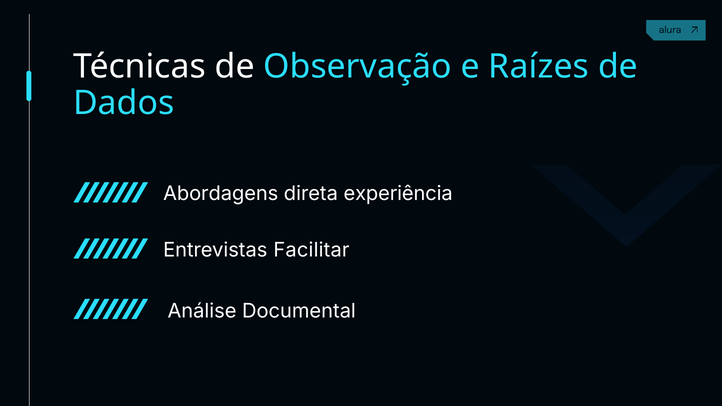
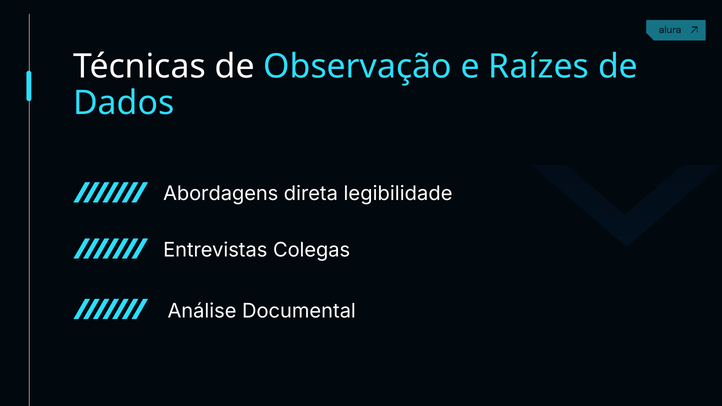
experiência: experiência -> legibilidade
Facilitar: Facilitar -> Colegas
